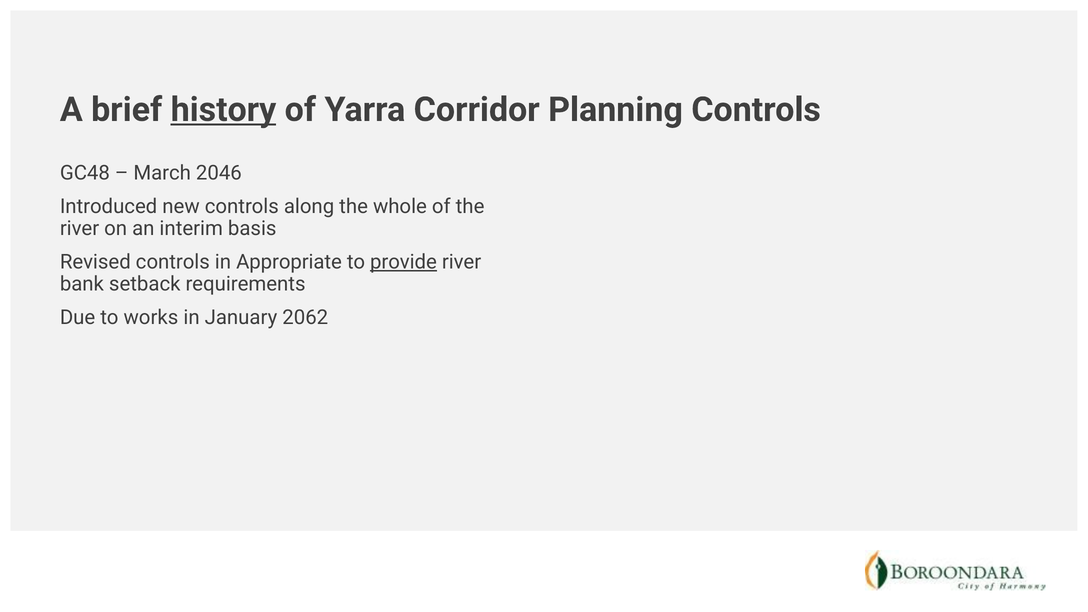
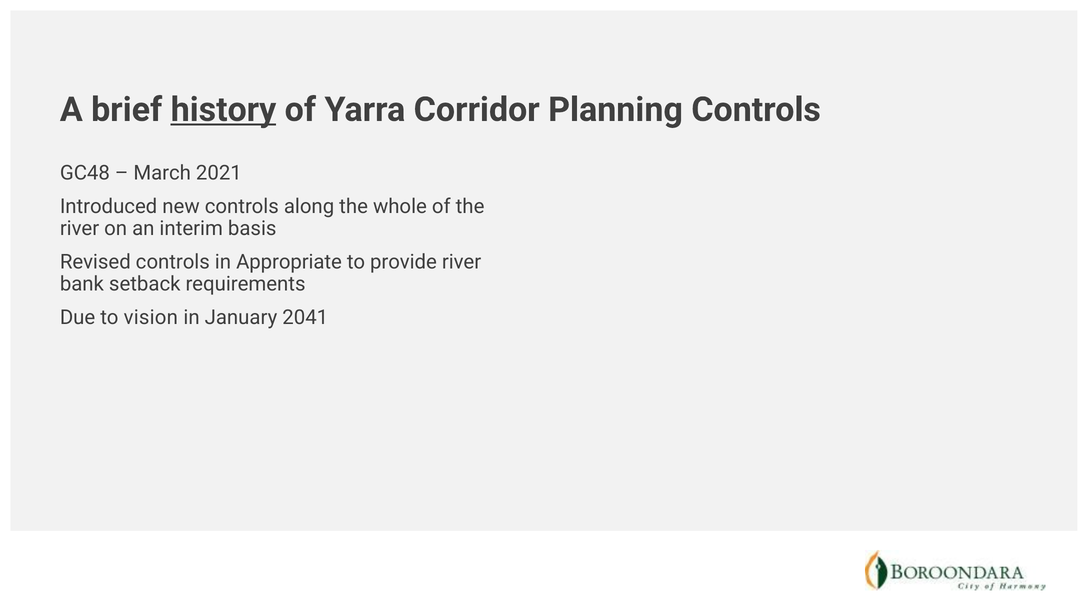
2046: 2046 -> 2021
provide underline: present -> none
works: works -> vision
2062: 2062 -> 2041
